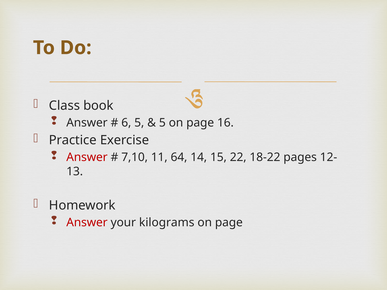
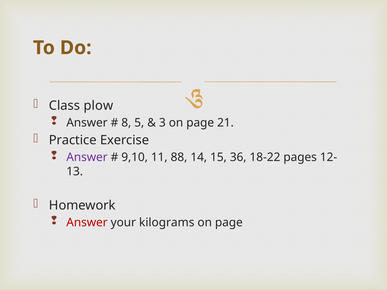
book: book -> plow
6: 6 -> 8
5 at (162, 123): 5 -> 3
16: 16 -> 21
Answer at (87, 157) colour: red -> purple
7,10: 7,10 -> 9,10
64: 64 -> 88
22: 22 -> 36
